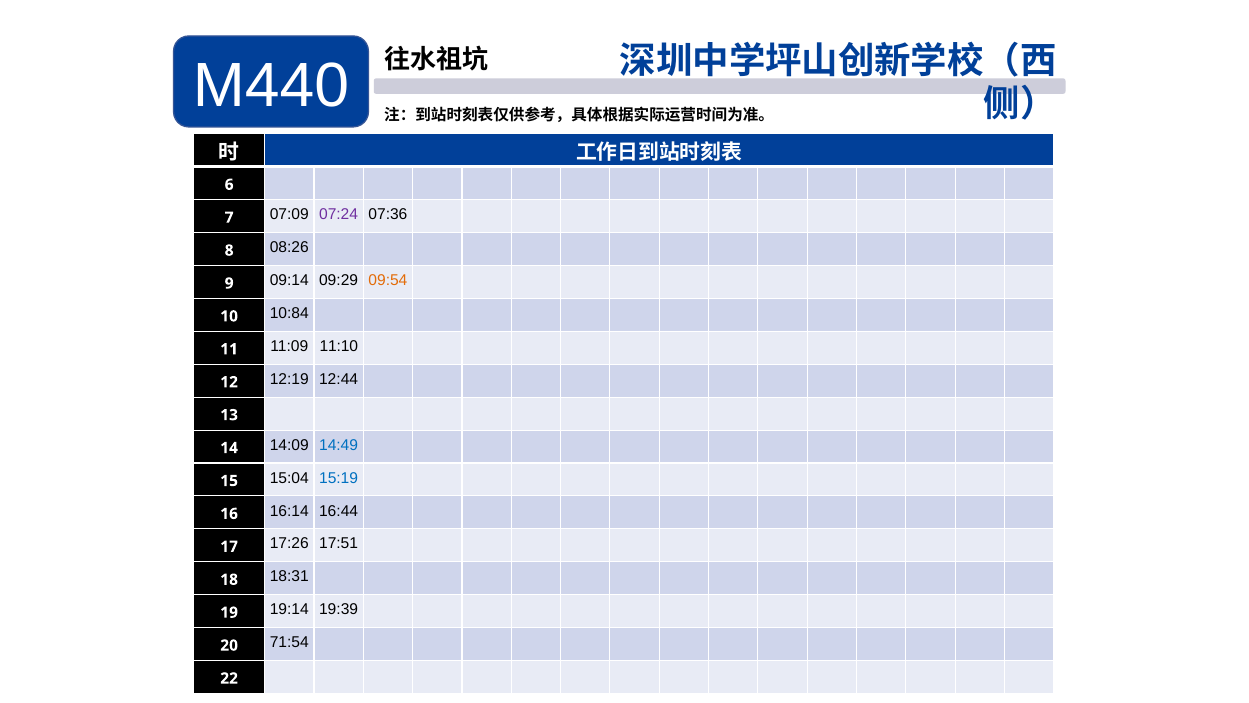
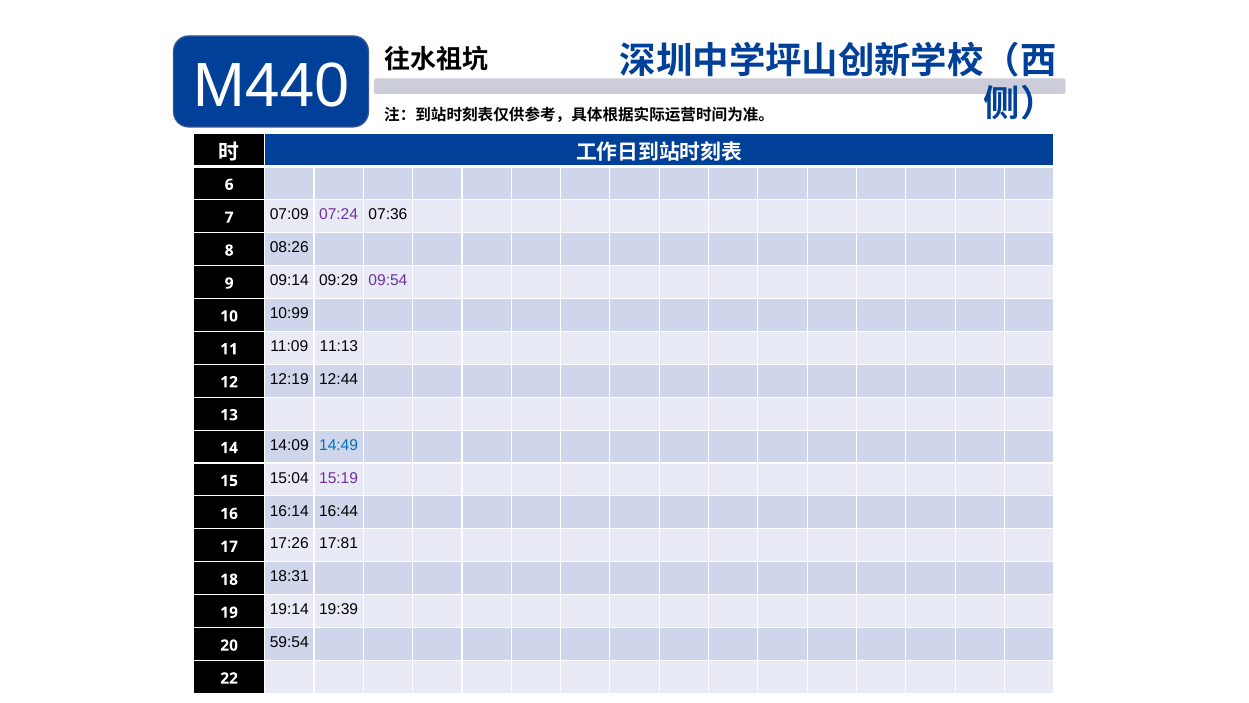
09:54 colour: orange -> purple
10:84: 10:84 -> 10:99
11:10: 11:10 -> 11:13
15:19 colour: blue -> purple
17:51: 17:51 -> 17:81
71:54: 71:54 -> 59:54
